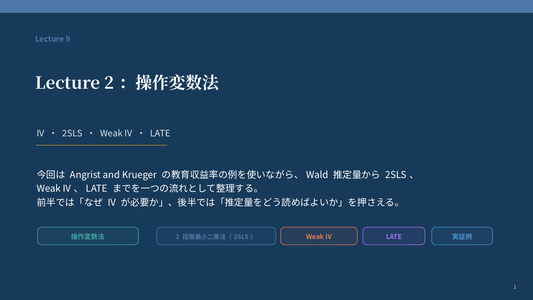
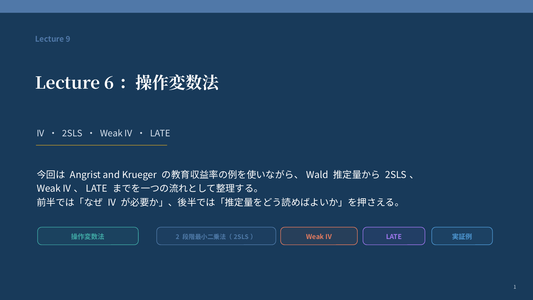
Lecture 2: 2 -> 6
